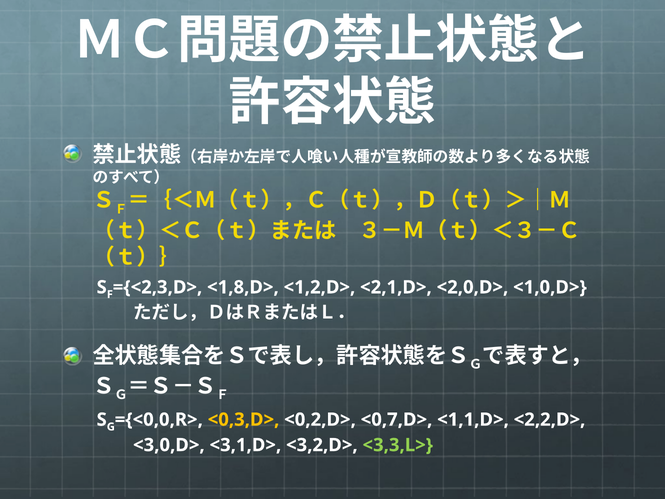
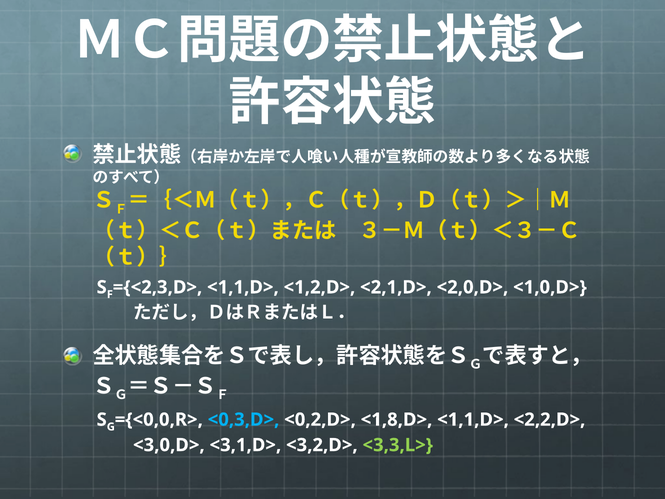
<1,8,D> at (243, 287): <1,8,D> -> <1,1,D>
<0,3,D> colour: yellow -> light blue
<0,7,D>: <0,7,D> -> <1,8,D>
